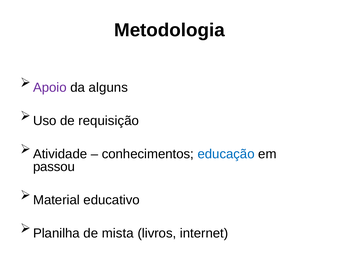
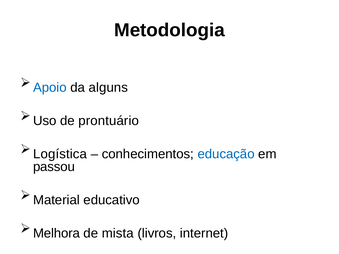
Apoio colour: purple -> blue
requisição: requisição -> prontuário
Atividade: Atividade -> Logística
Planilha: Planilha -> Melhora
